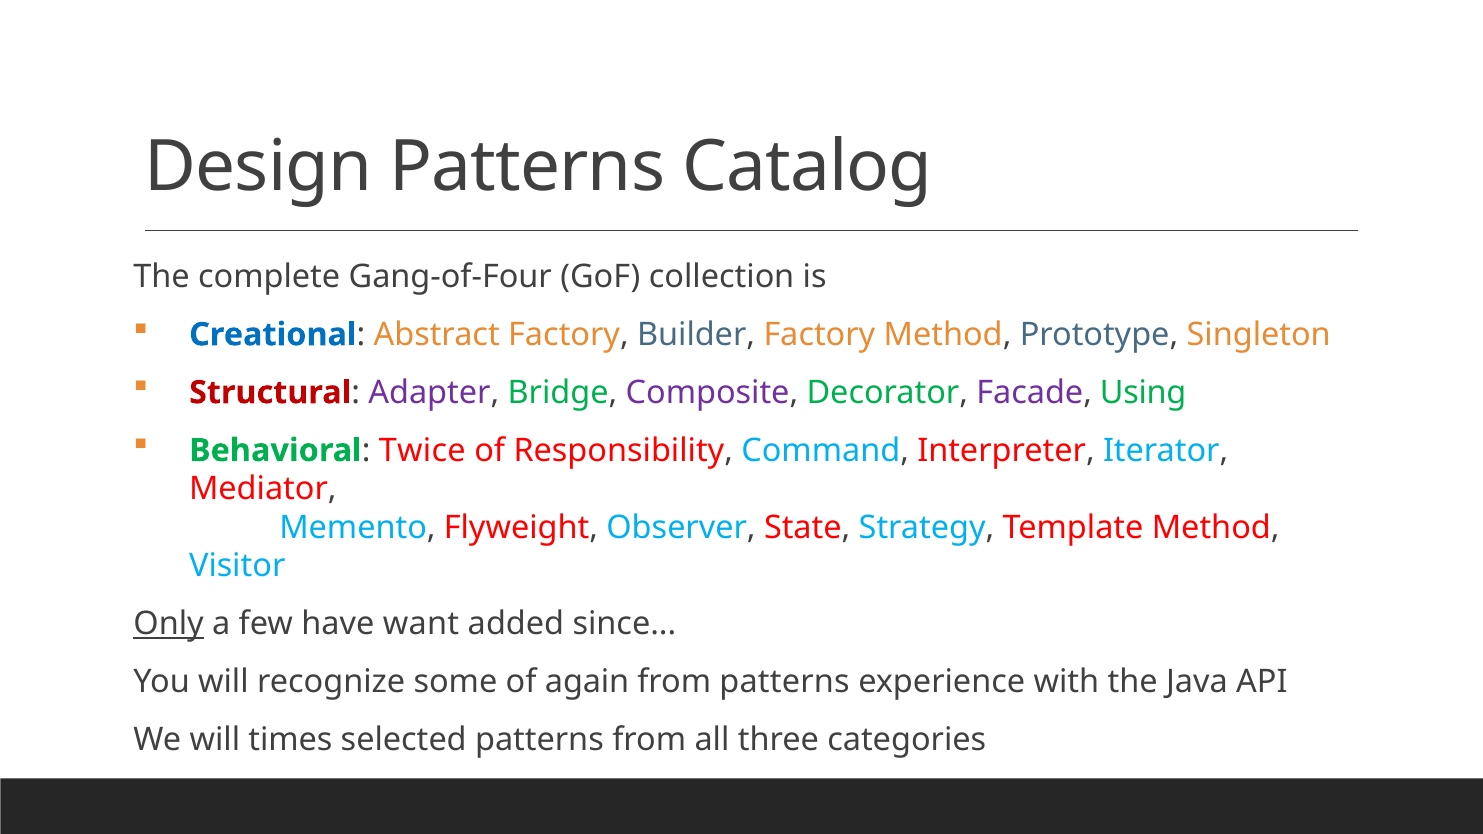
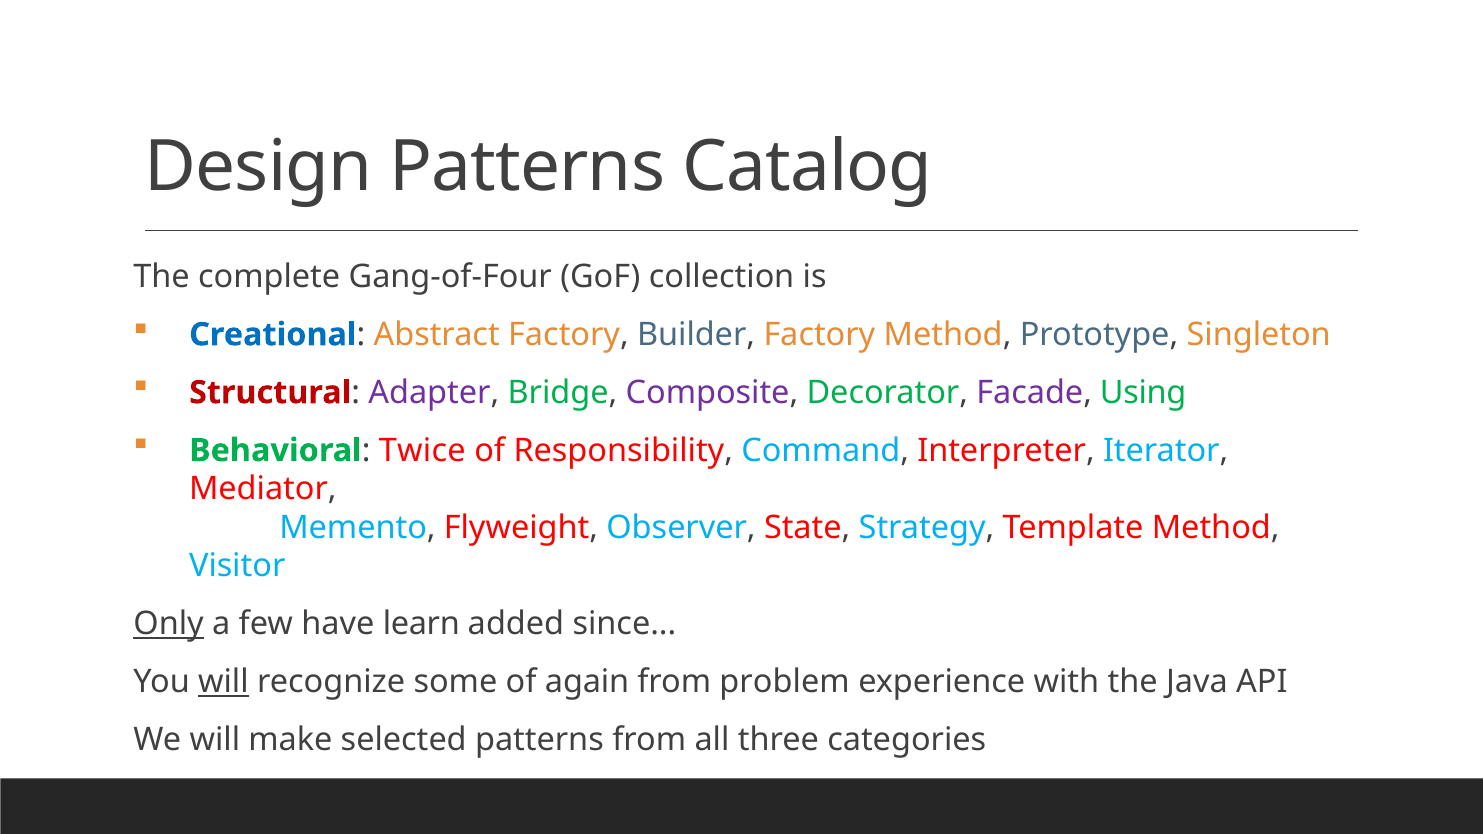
want: want -> learn
will at (223, 682) underline: none -> present
from patterns: patterns -> problem
times: times -> make
